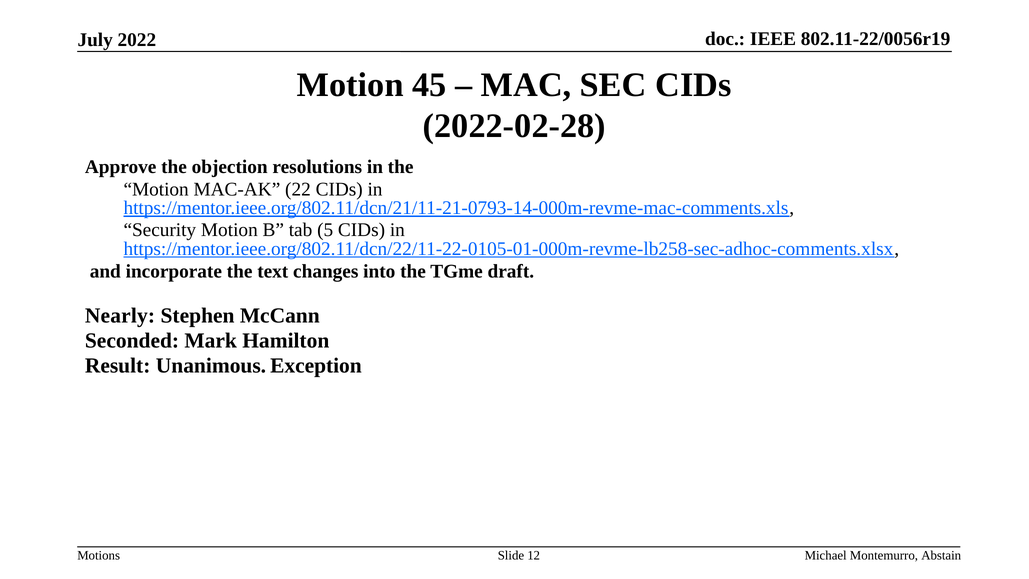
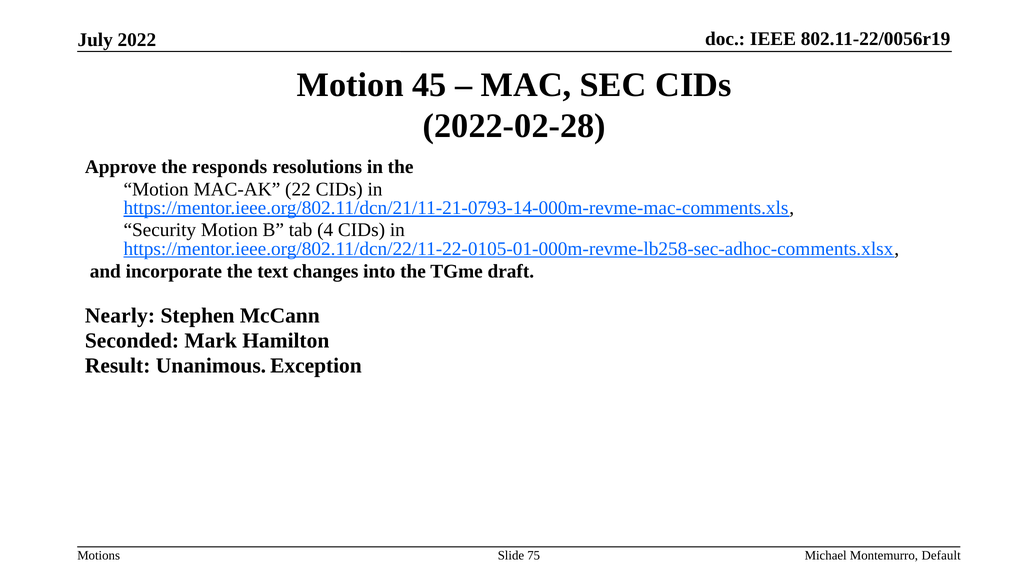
objection: objection -> responds
5: 5 -> 4
12: 12 -> 75
Abstain: Abstain -> Default
